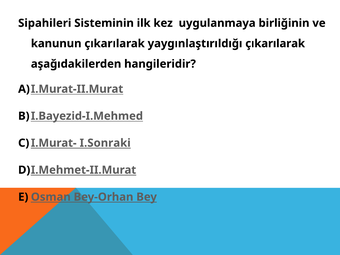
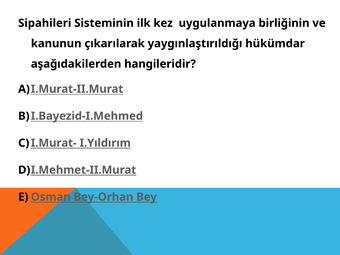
yaygınlaştırıldığı çıkarılarak: çıkarılarak -> hükümdar
I.Sonraki: I.Sonraki -> I.Yıldırım
